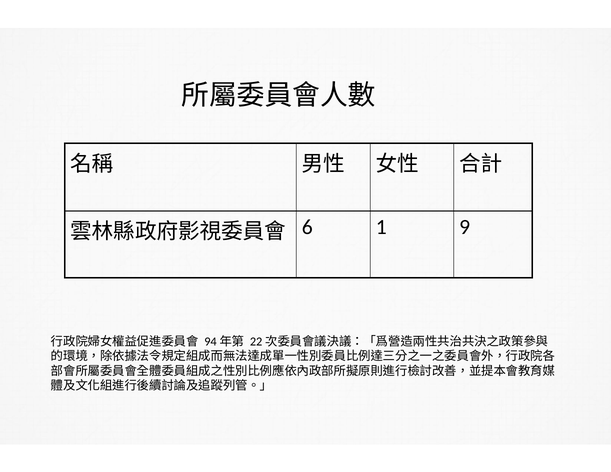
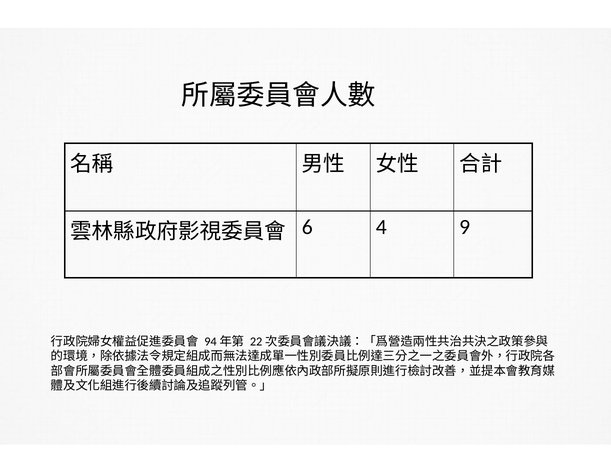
1: 1 -> 4
